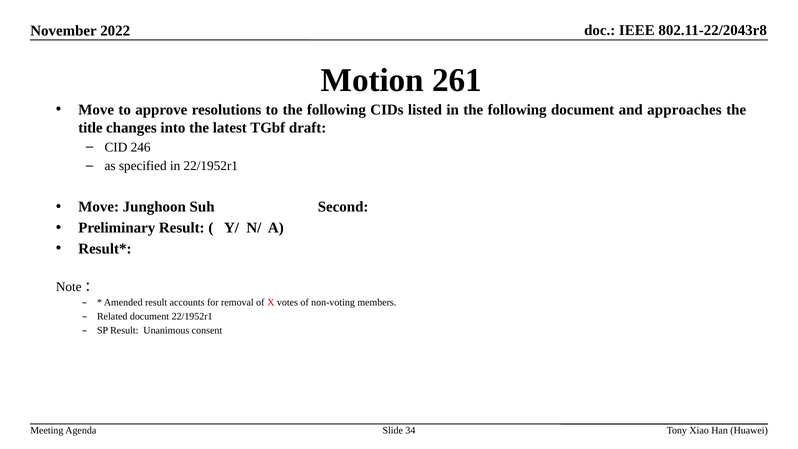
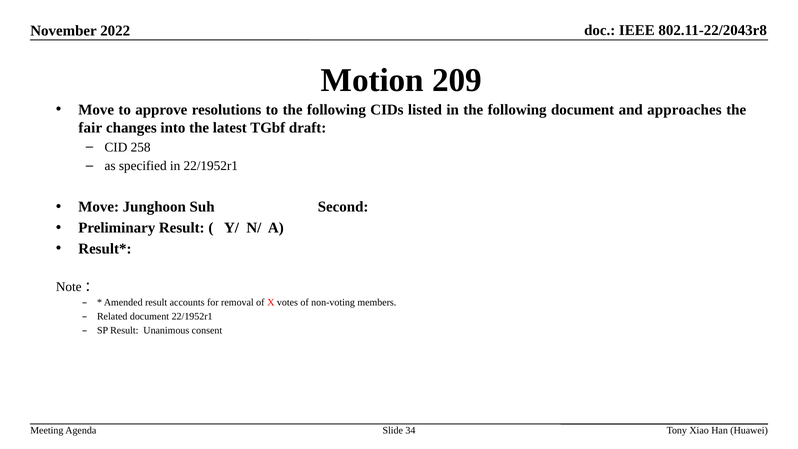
261: 261 -> 209
title: title -> fair
246: 246 -> 258
